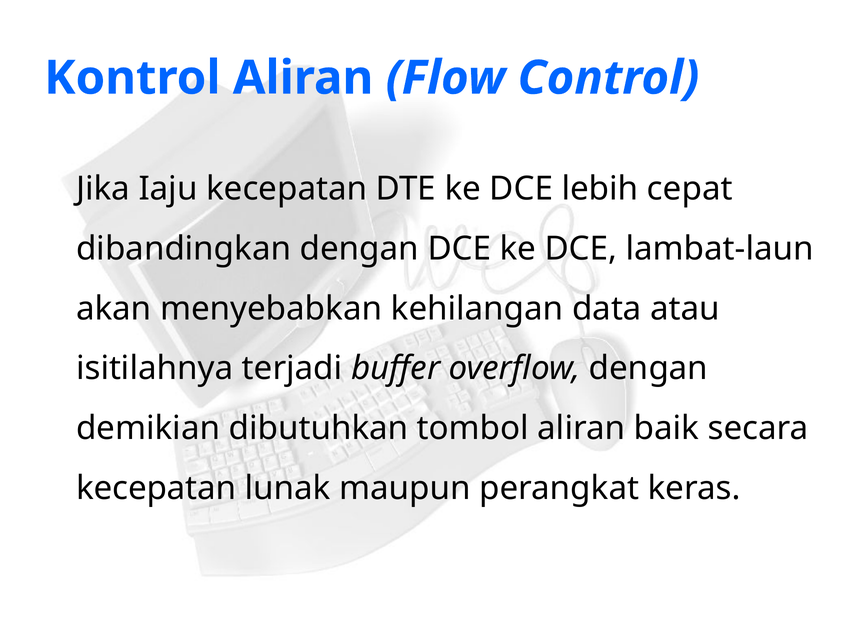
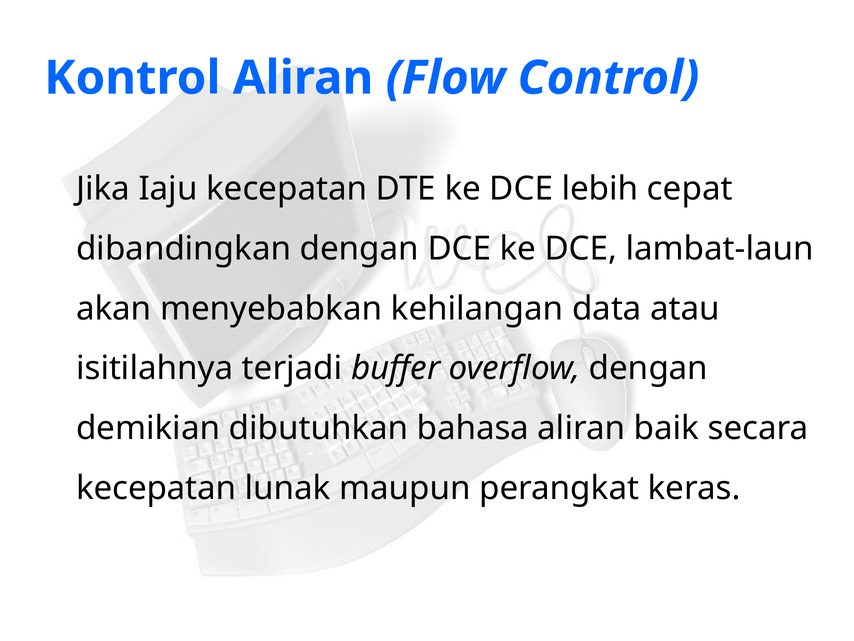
tombol: tombol -> bahasa
